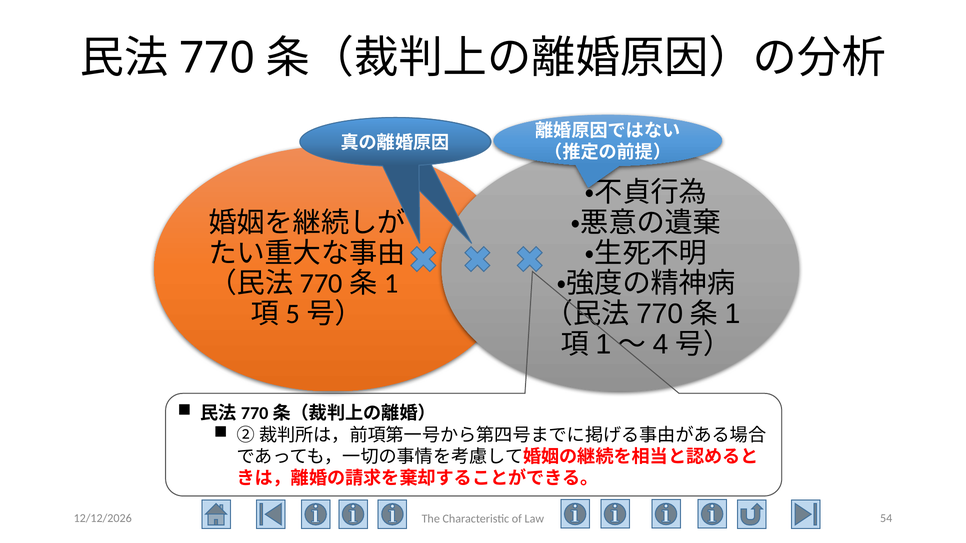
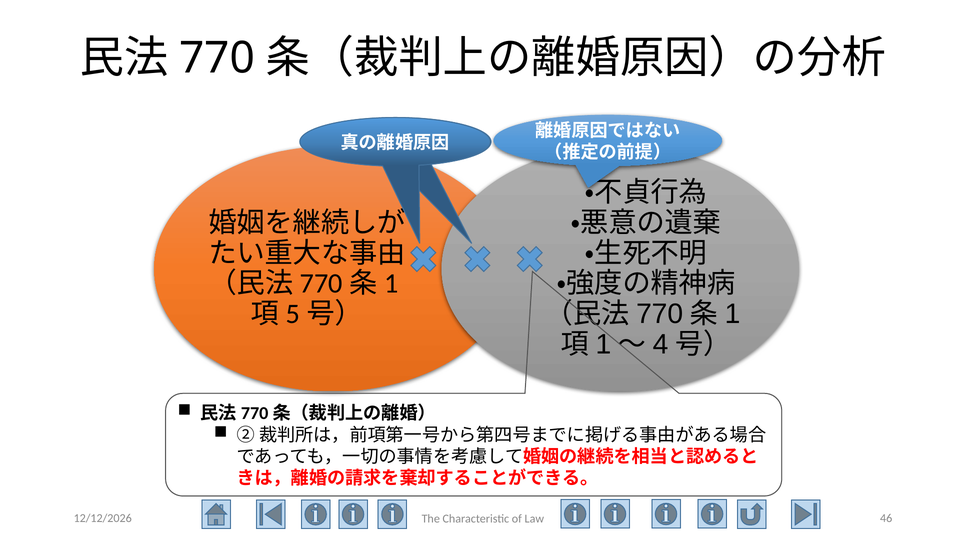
54: 54 -> 46
